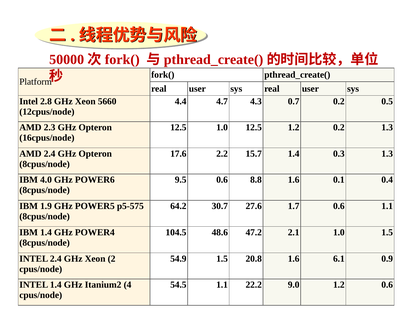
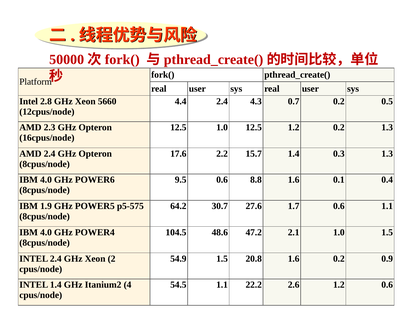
4.4 4.7: 4.7 -> 2.4
1.4 at (46, 233): 1.4 -> 4.0
1.6 6.1: 6.1 -> 0.2
9.0: 9.0 -> 2.6
